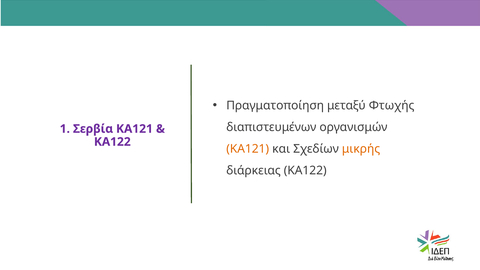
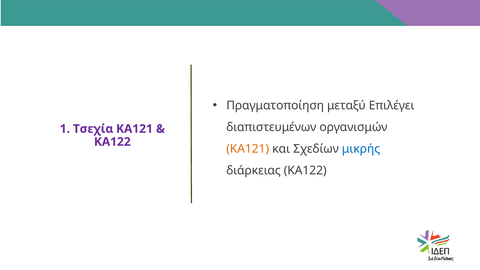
Φτωχής: Φτωχής -> Επιλέγει
Σερβία: Σερβία -> Τσεχία
μικρής colour: orange -> blue
